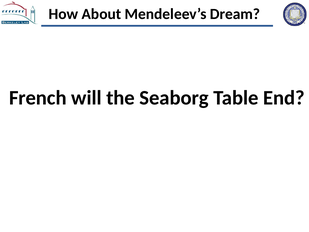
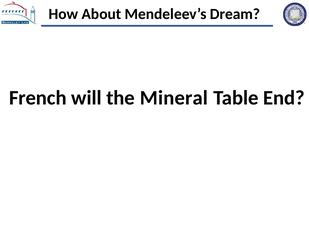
Seaborg: Seaborg -> Mineral
